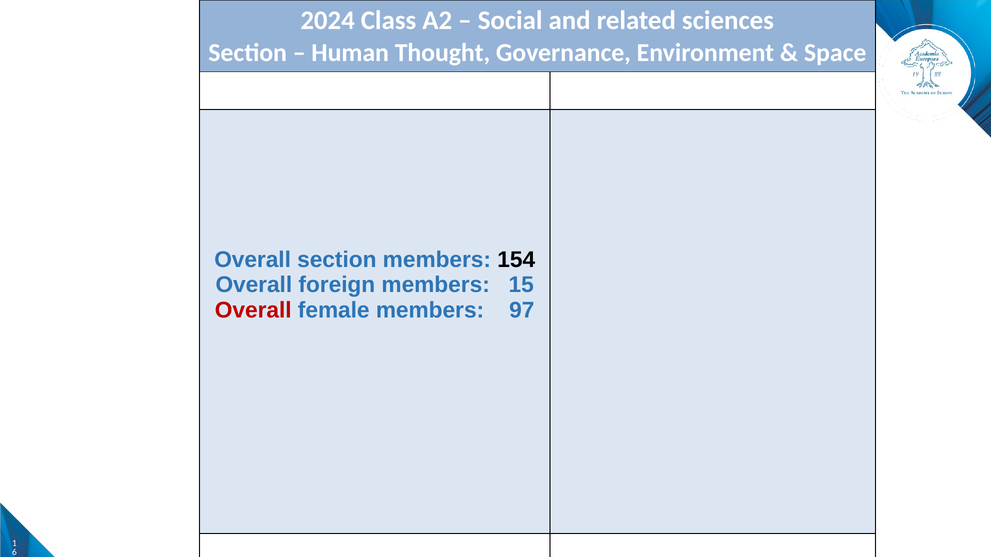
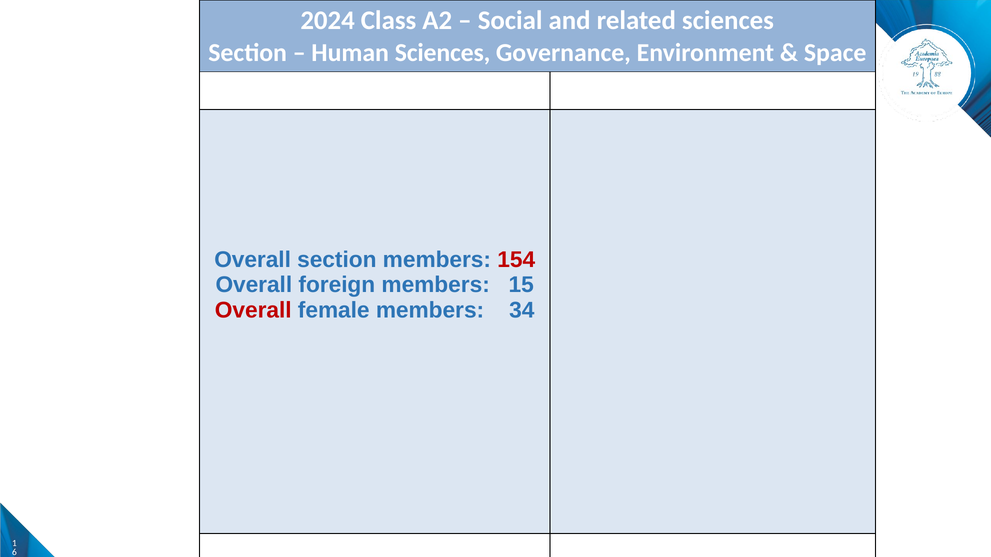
Human Thought: Thought -> Sciences
154 colour: black -> red
97: 97 -> 34
